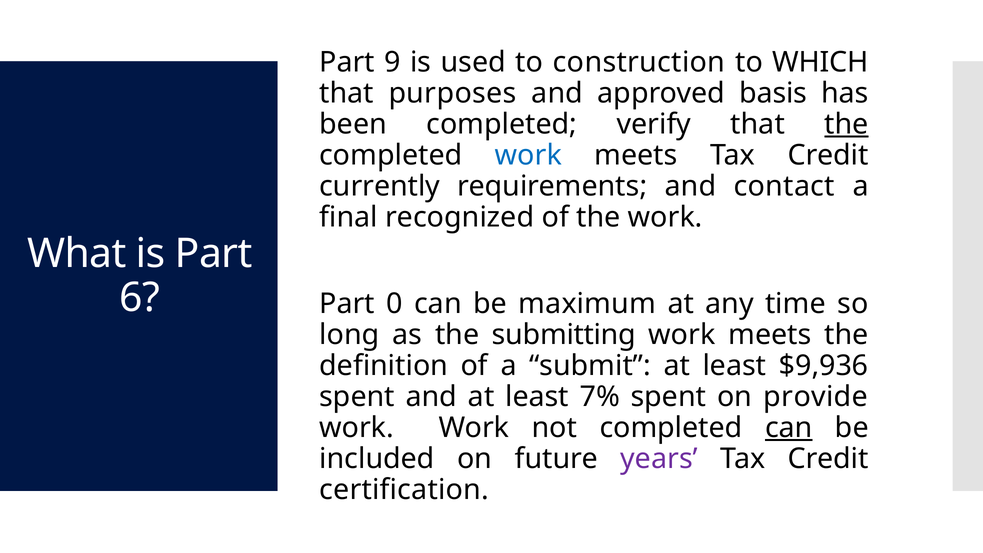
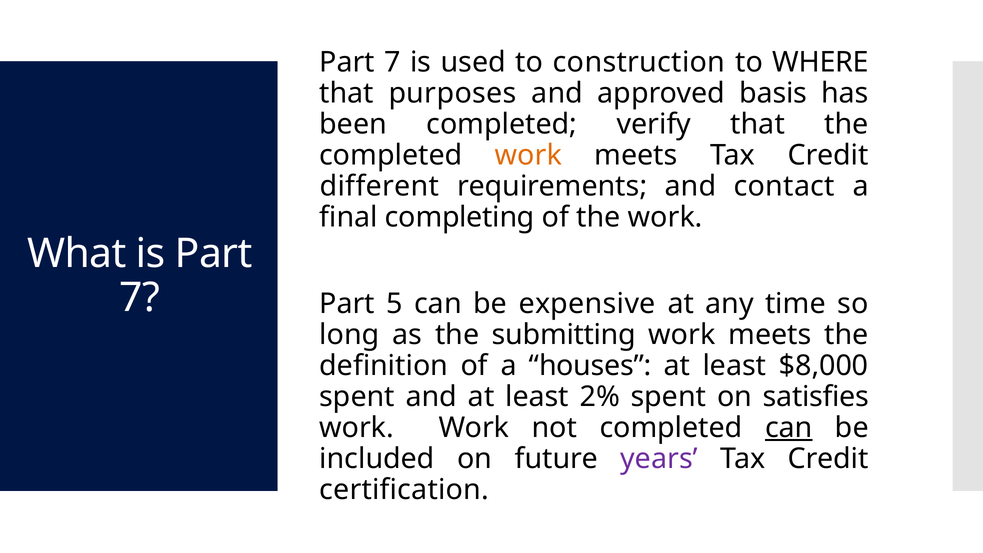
9 at (392, 62): 9 -> 7
WHICH: WHICH -> WHERE
the at (847, 124) underline: present -> none
work at (528, 155) colour: blue -> orange
currently: currently -> different
recognized: recognized -> completing
6 at (140, 298): 6 -> 7
0: 0 -> 5
maximum: maximum -> expensive
submit: submit -> houses
$9,936: $9,936 -> $8,000
7%: 7% -> 2%
provide: provide -> satisfies
